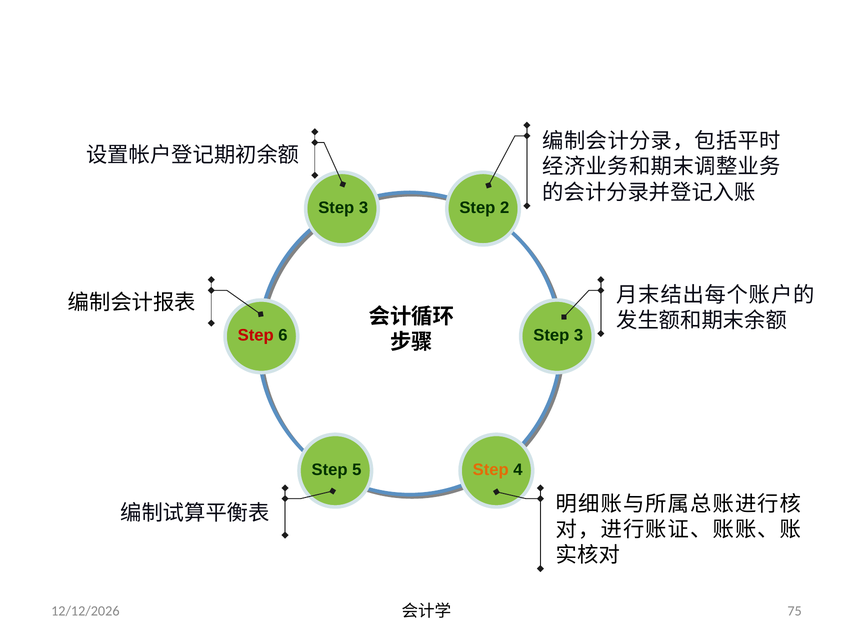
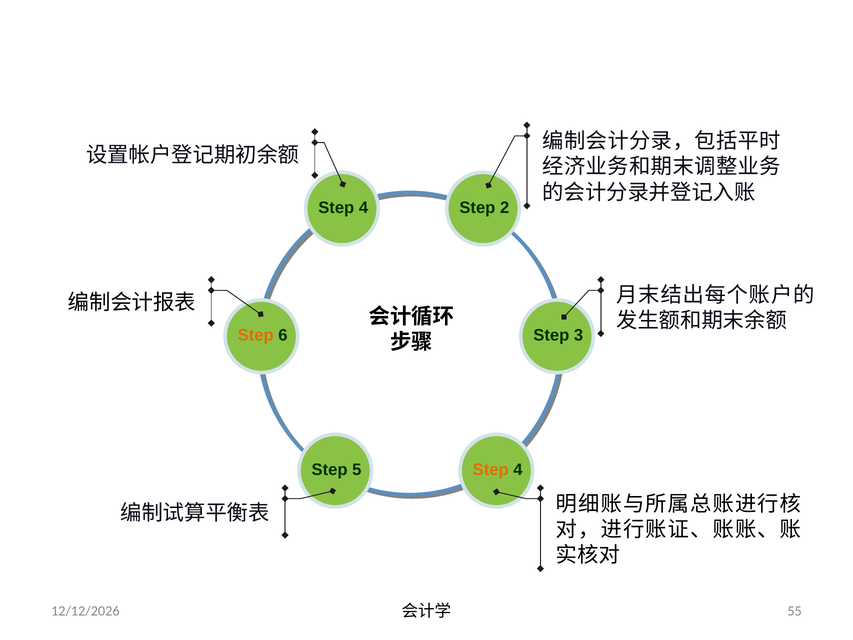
3 at (364, 208): 3 -> 4
Step at (256, 335) colour: red -> orange
75: 75 -> 55
